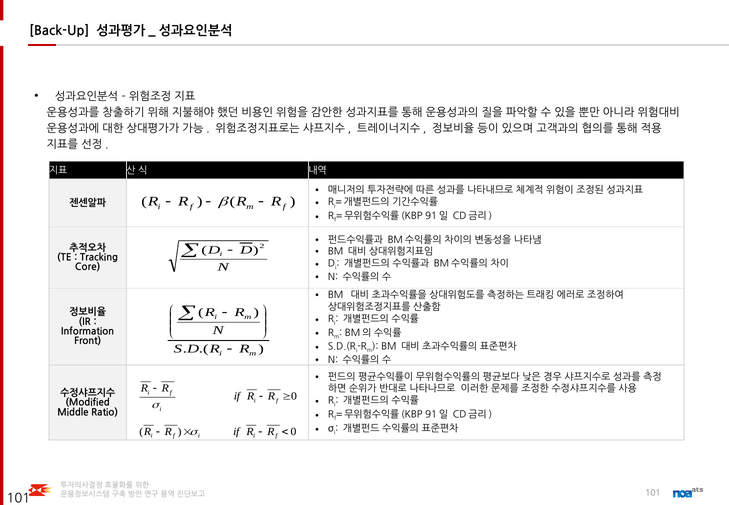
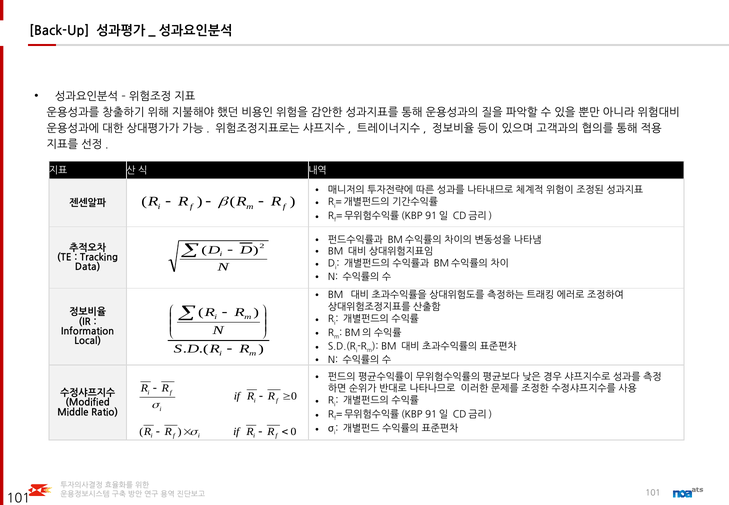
Core: Core -> Data
Front: Front -> Local
